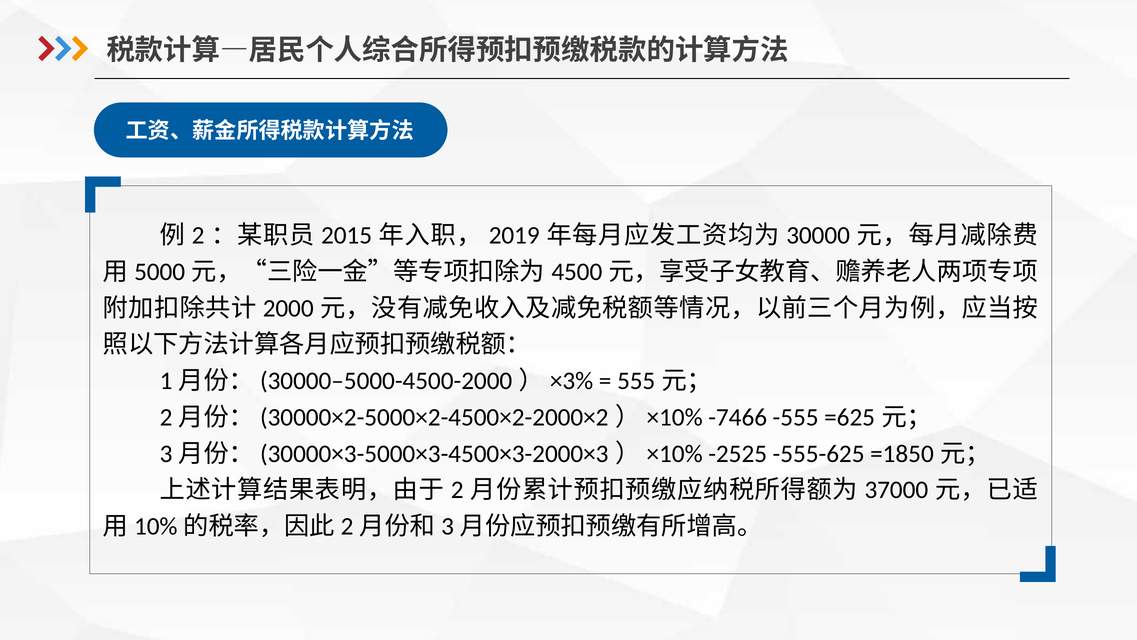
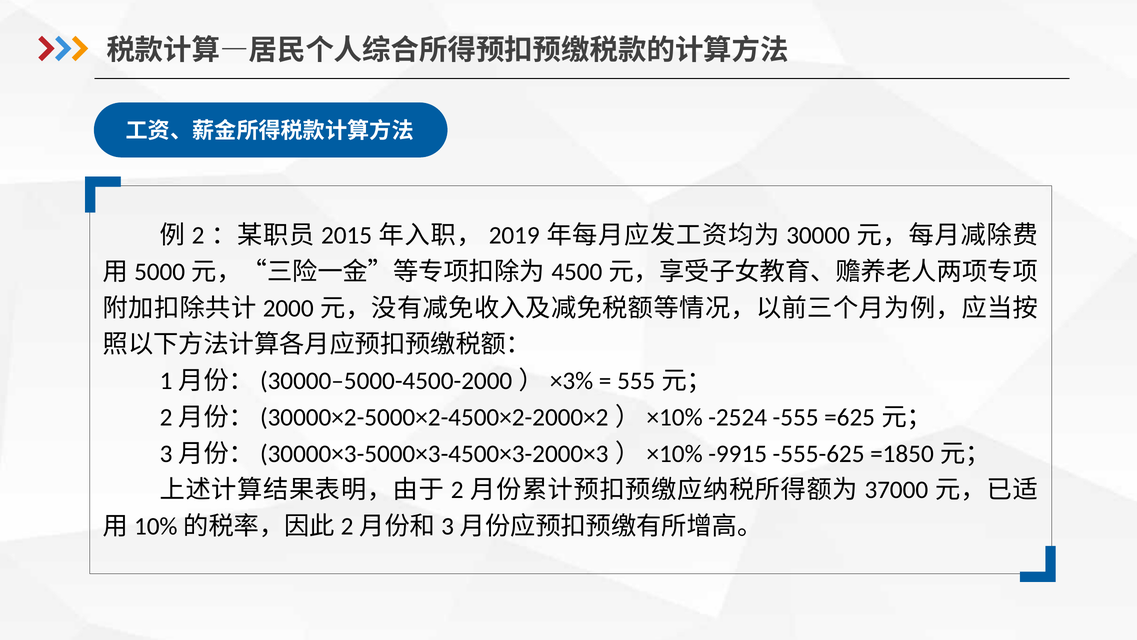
-7466: -7466 -> -2524
-2525: -2525 -> -9915
